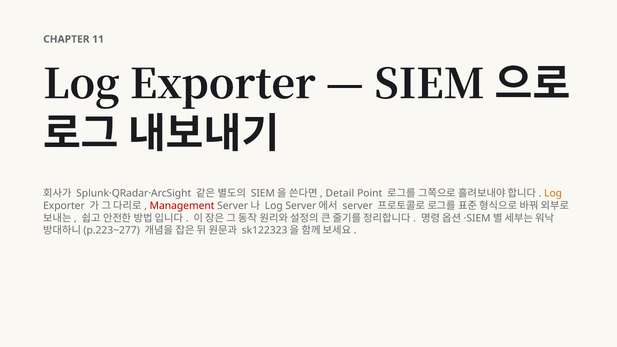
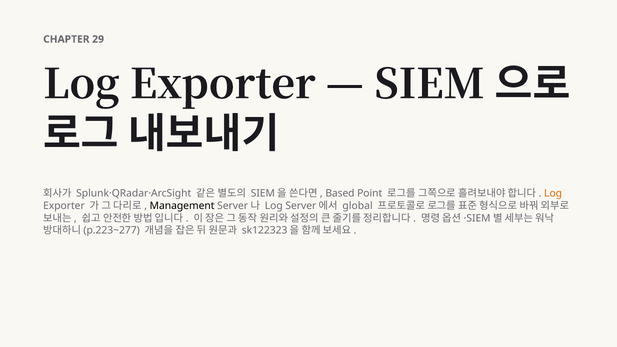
11: 11 -> 29
Detail: Detail -> Based
Management colour: red -> black
server at (358, 206): server -> global
